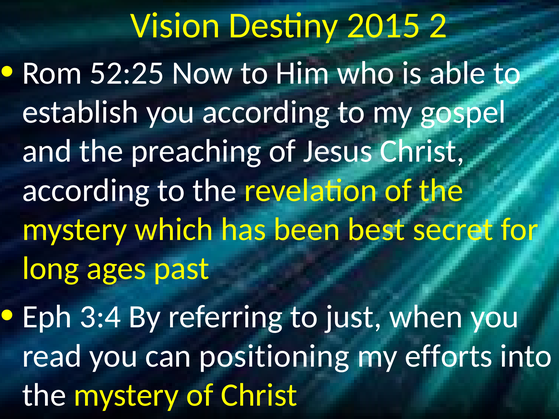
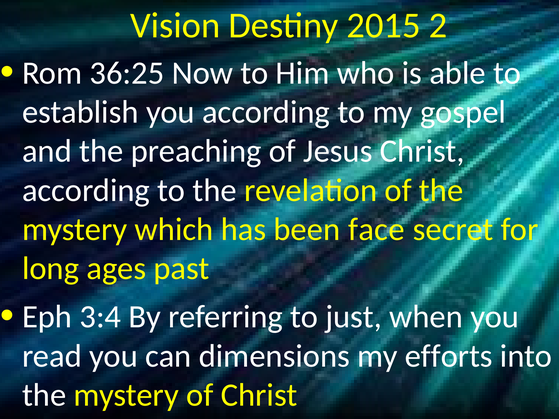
52:25: 52:25 -> 36:25
best: best -> face
positioning: positioning -> dimensions
